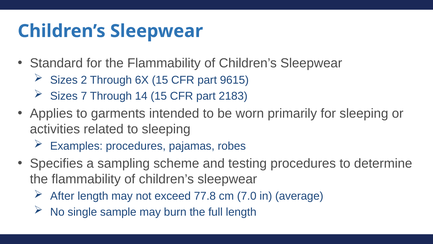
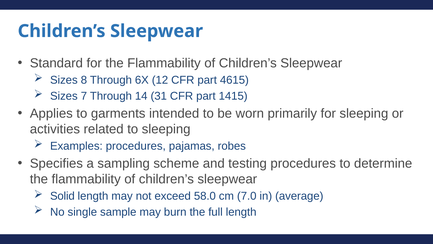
2: 2 -> 8
6X 15: 15 -> 12
9615: 9615 -> 4615
14 15: 15 -> 31
2183: 2183 -> 1415
After: After -> Solid
77.8: 77.8 -> 58.0
